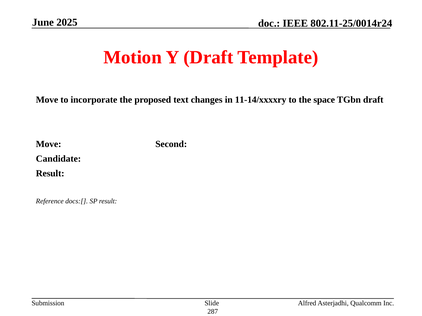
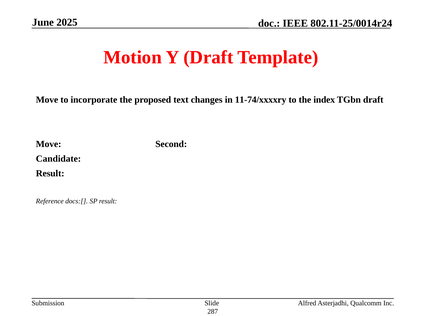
11-14/xxxxry: 11-14/xxxxry -> 11-74/xxxxry
space: space -> index
